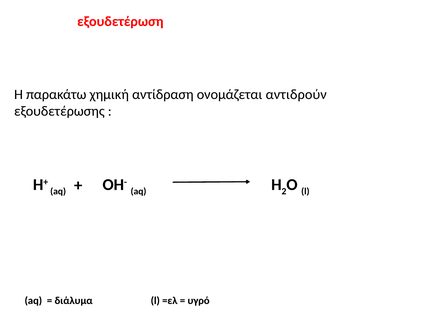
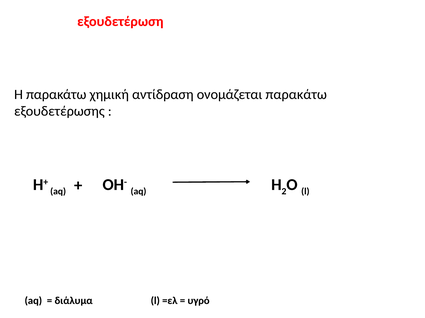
ονομάζεται αντιδρούν: αντιδρούν -> παρακάτω
